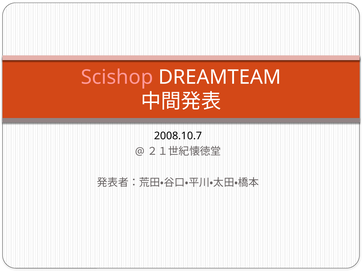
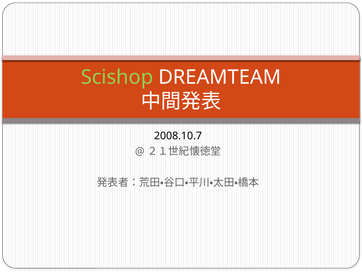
Scishop colour: pink -> light green
